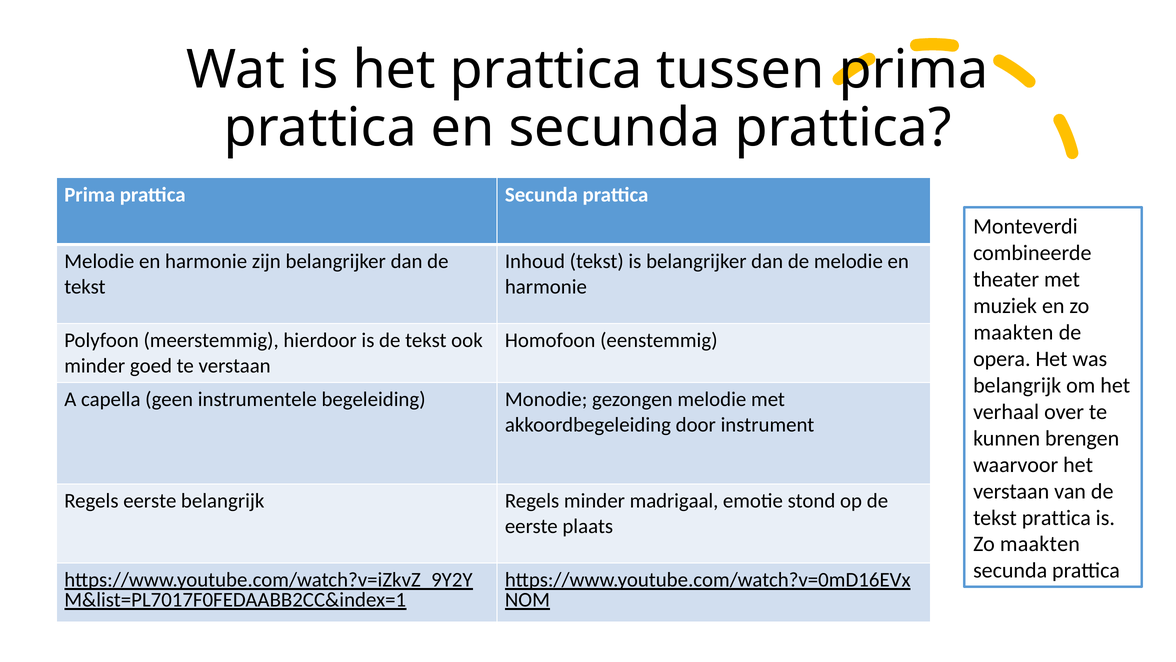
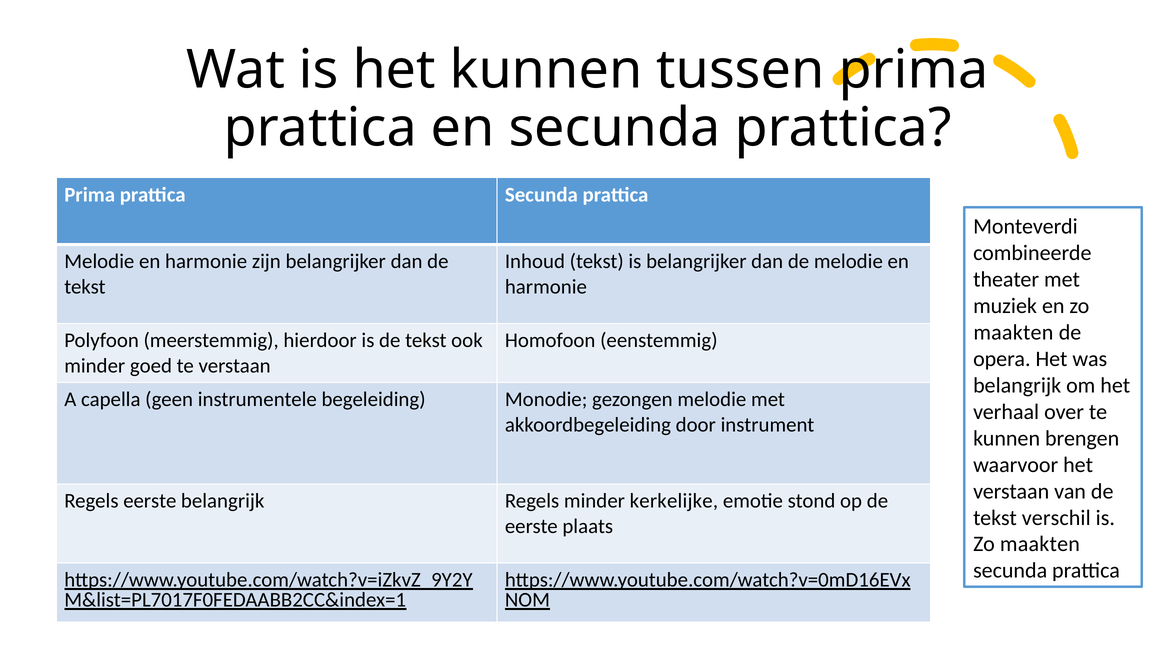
het prattica: prattica -> kunnen
madrigaal: madrigaal -> kerkelijke
tekst prattica: prattica -> verschil
